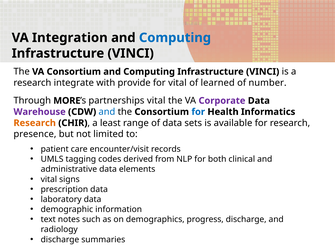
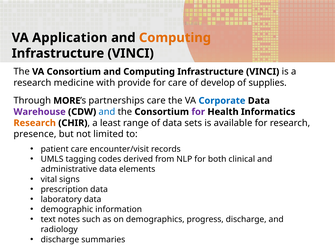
Integration: Integration -> Application
Computing at (175, 38) colour: blue -> orange
integrate: integrate -> medicine
for vital: vital -> care
learned: learned -> develop
number: number -> supplies
partnerships vital: vital -> care
Corporate colour: purple -> blue
for at (198, 112) colour: blue -> purple
